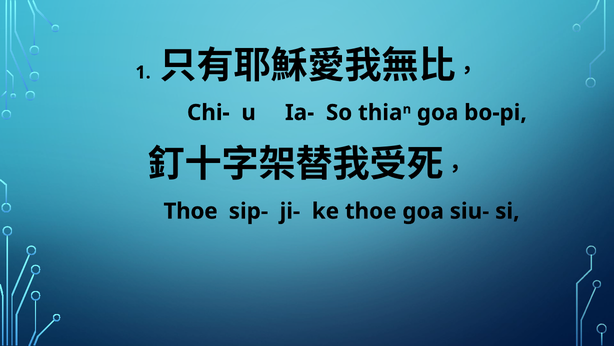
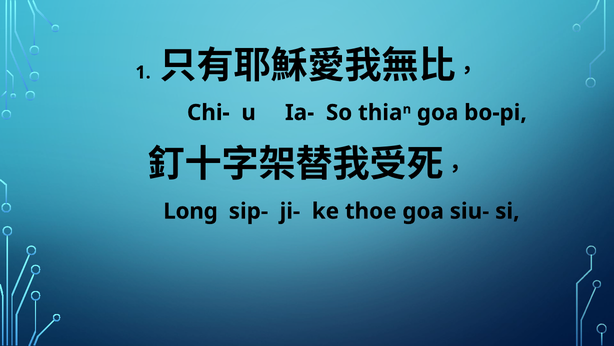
Thoe at (191, 211): Thoe -> Long
